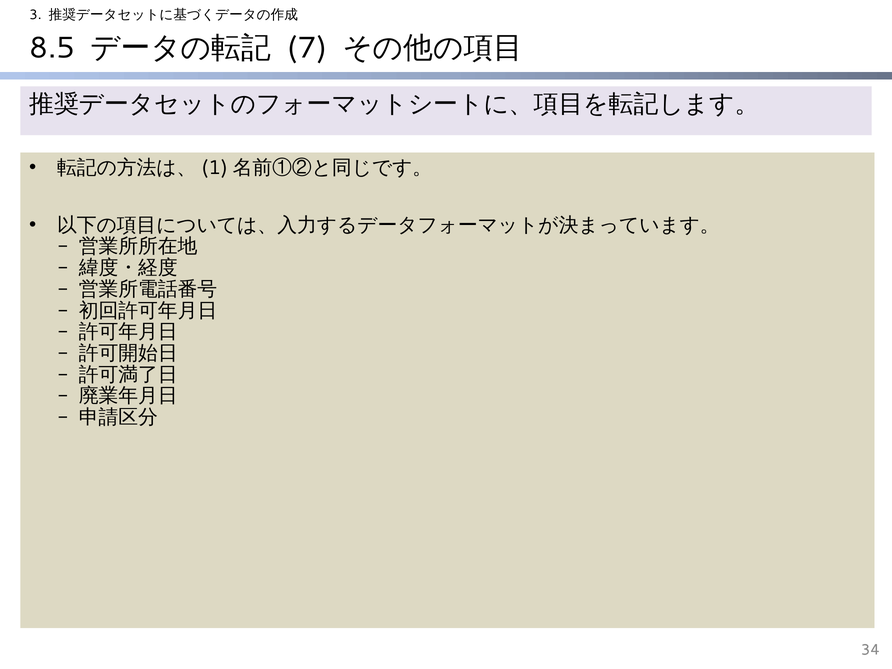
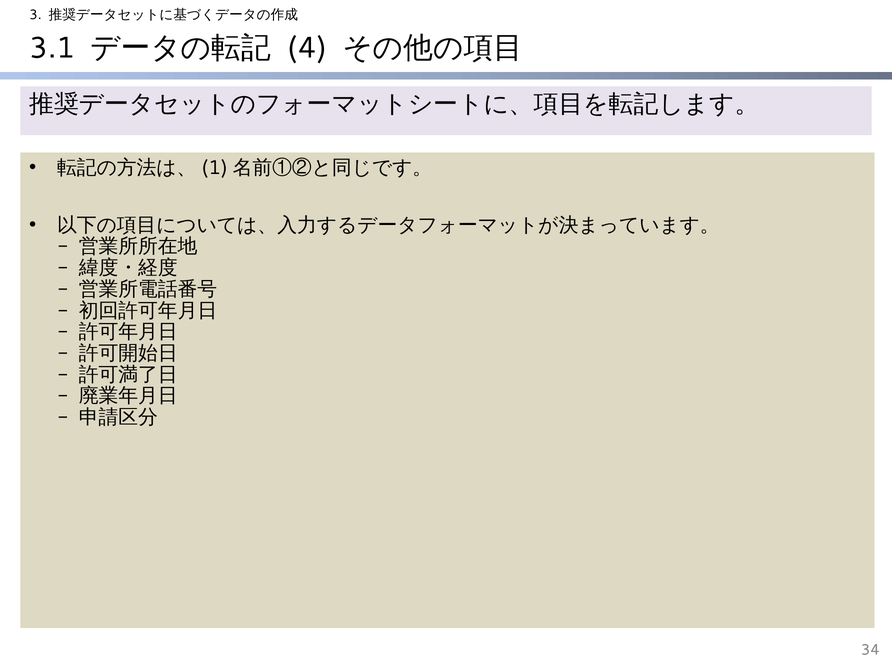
8.5: 8.5 -> 3.1
7: 7 -> 4
